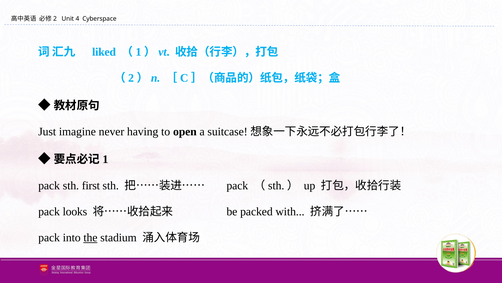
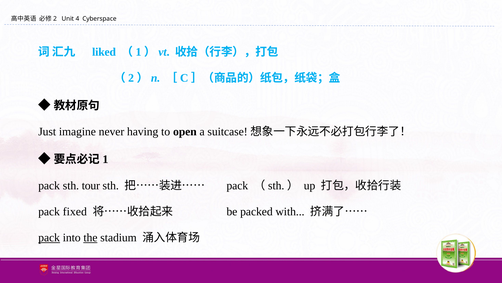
first: first -> tour
looks: looks -> fixed
pack at (49, 237) underline: none -> present
